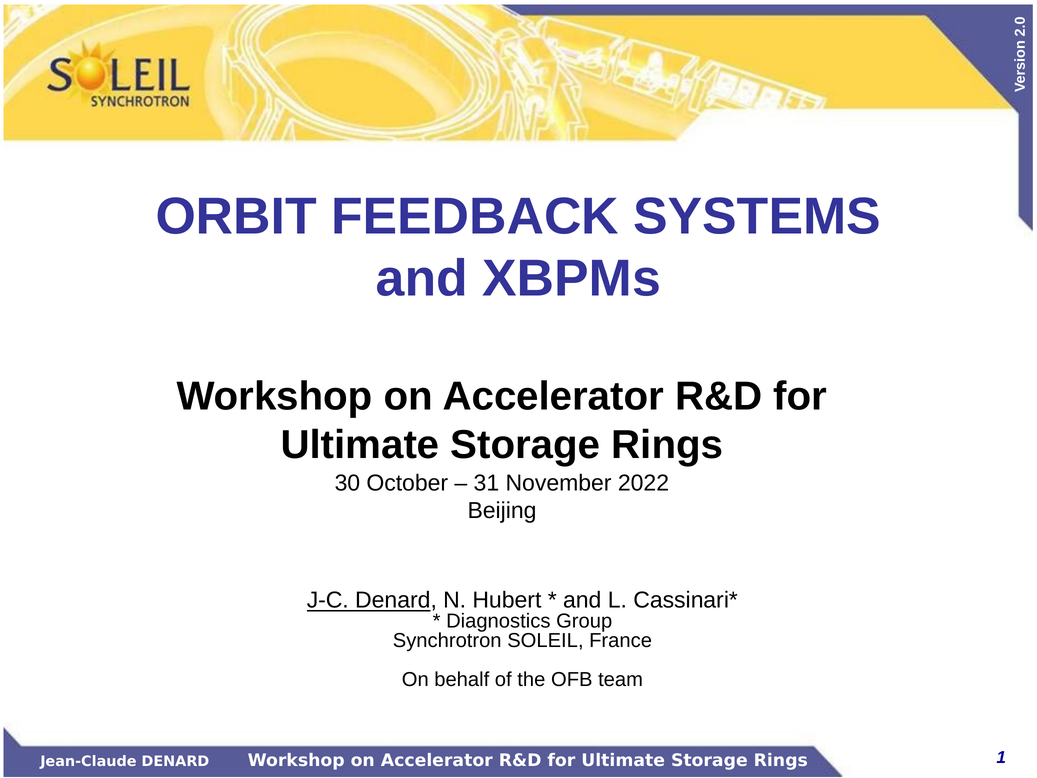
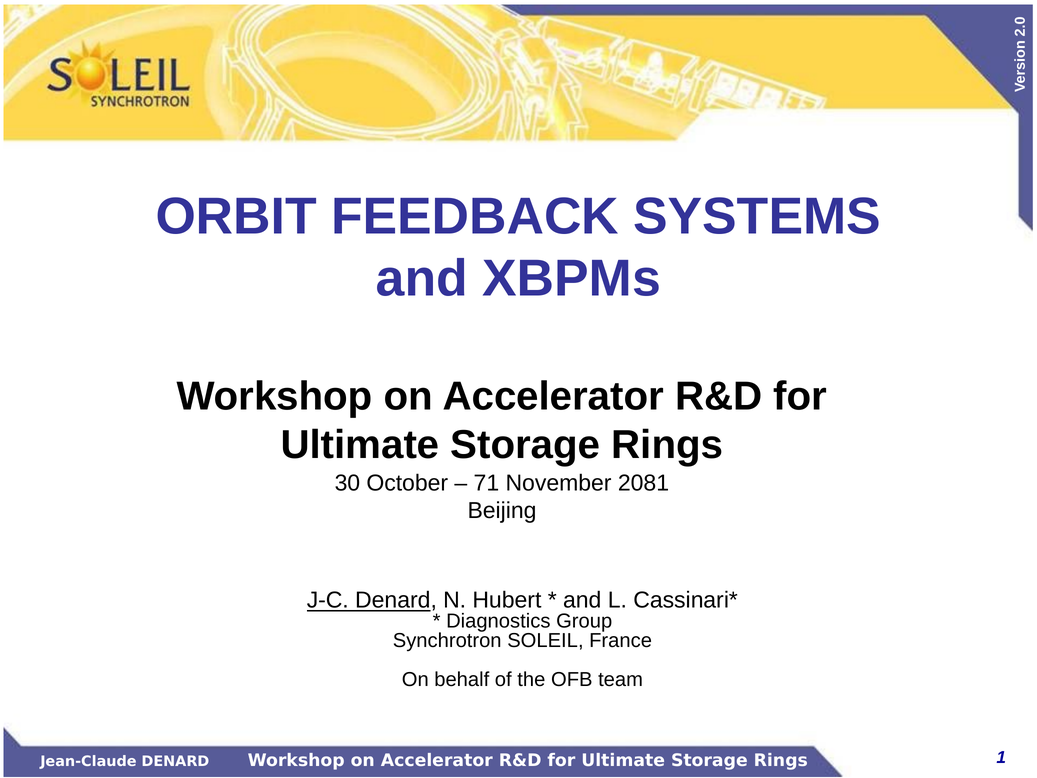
31: 31 -> 71
2022: 2022 -> 2081
